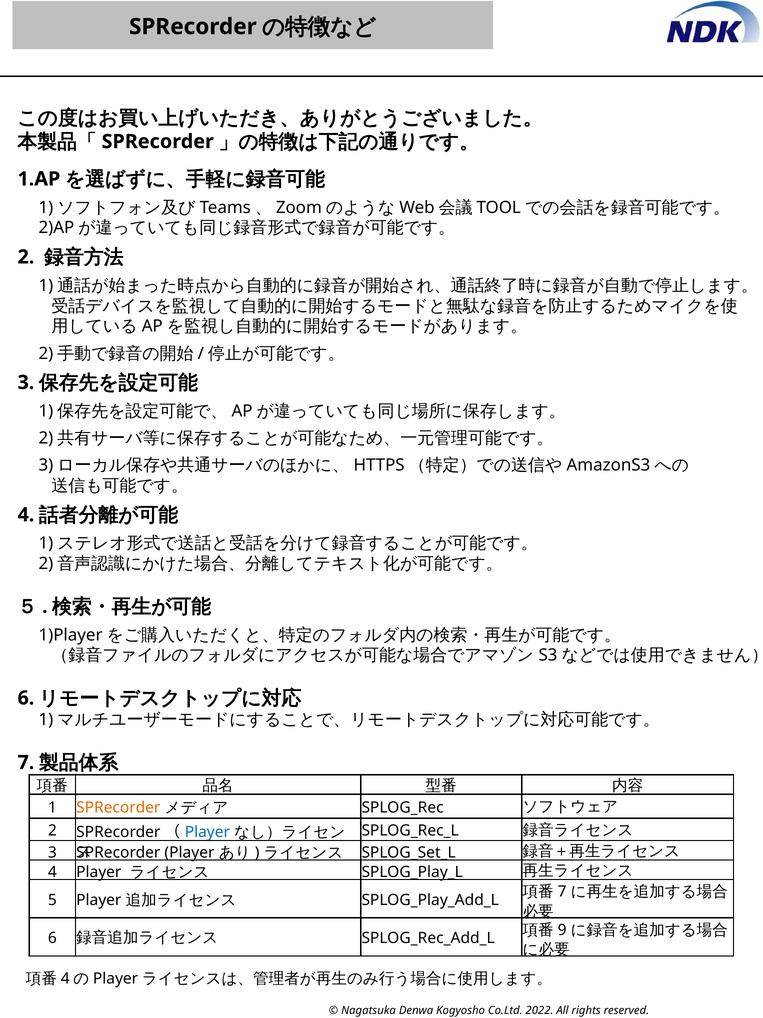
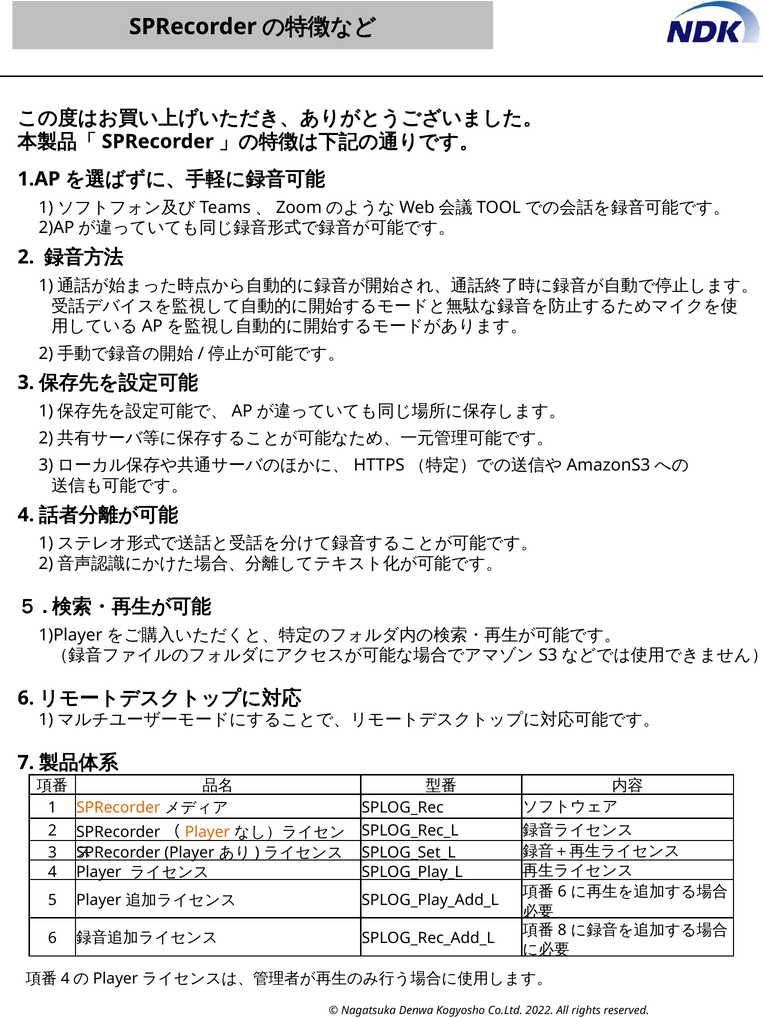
Player at (207, 832) colour: blue -> orange
7 at (562, 891): 7 -> 6
9: 9 -> 8
